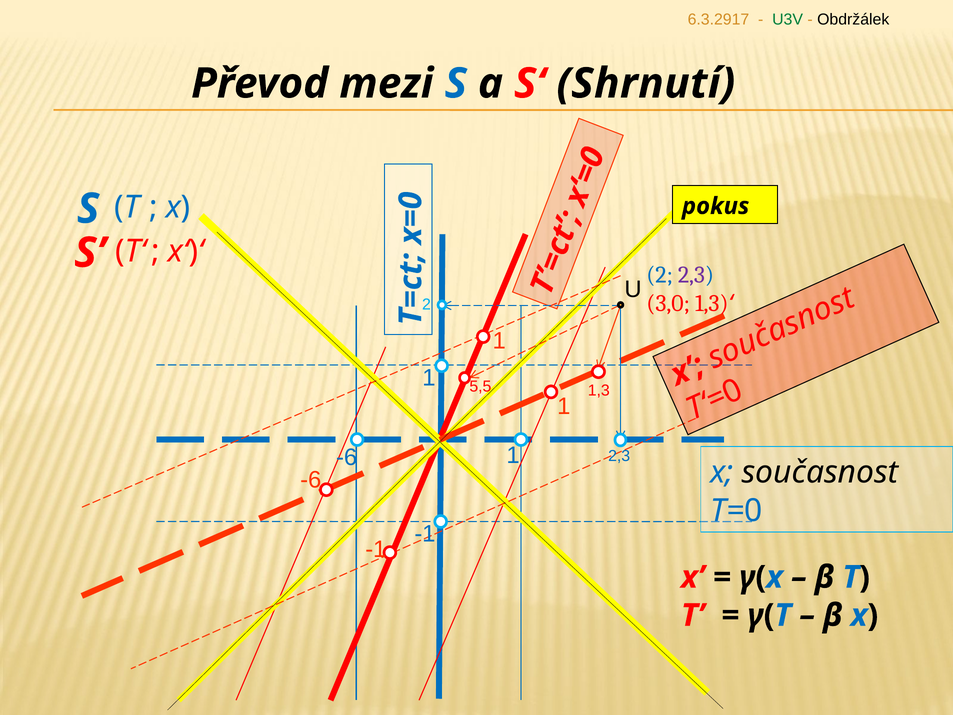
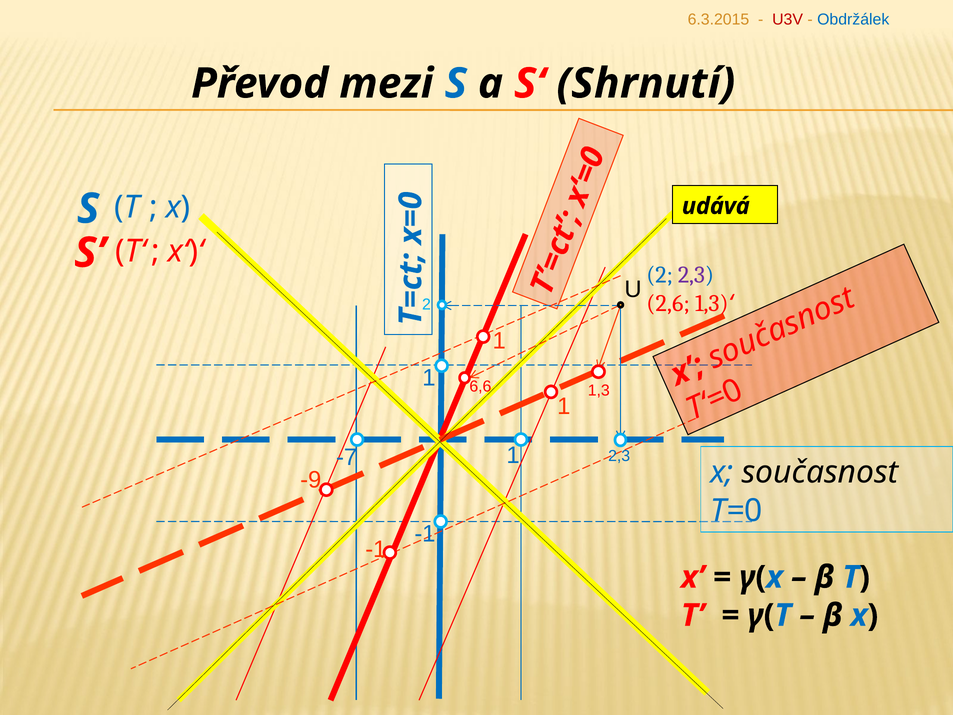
6.3.2917: 6.3.2917 -> 6.3.2015
U3V colour: green -> red
Obdržálek colour: black -> blue
pokus: pokus -> udává
3,0: 3,0 -> 2,6
5,5: 5,5 -> 6,6
-6 at (347, 457): -6 -> -7
-6 at (311, 480): -6 -> -9
